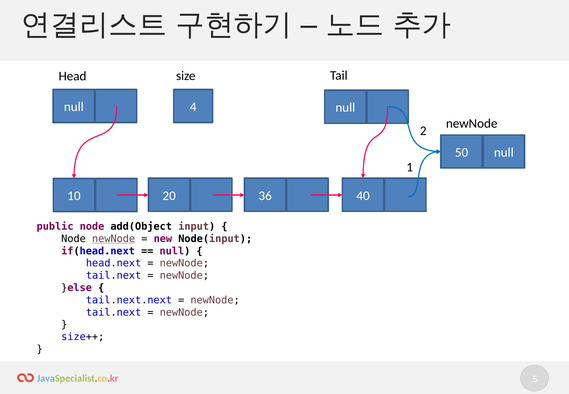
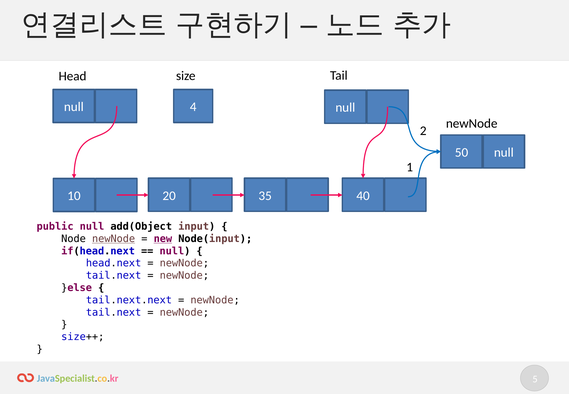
36: 36 -> 35
public node: node -> null
new underline: none -> present
